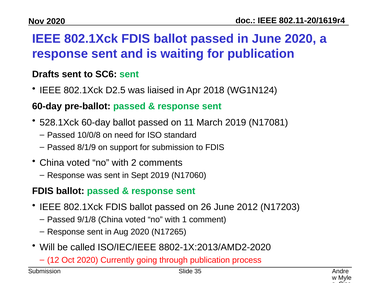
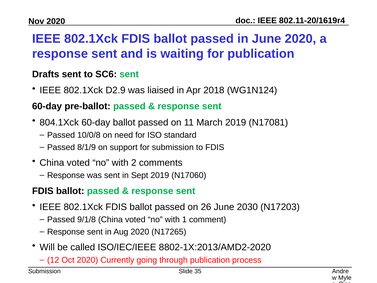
D2.5: D2.5 -> D2.9
528.1Xck: 528.1Xck -> 804.1Xck
2012: 2012 -> 2030
